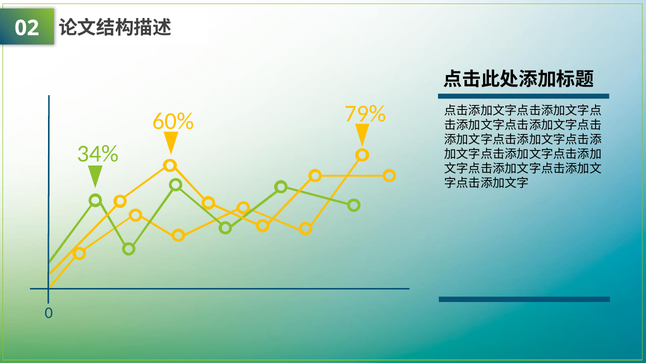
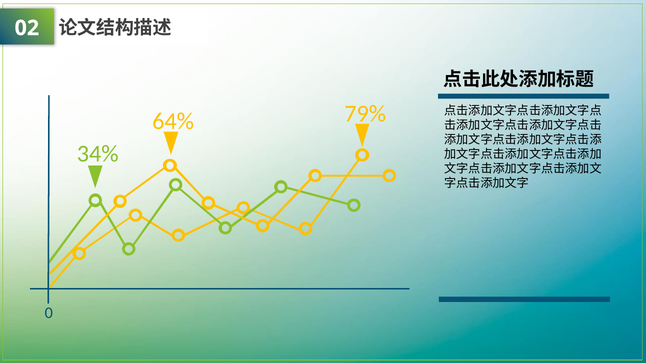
60%: 60% -> 64%
